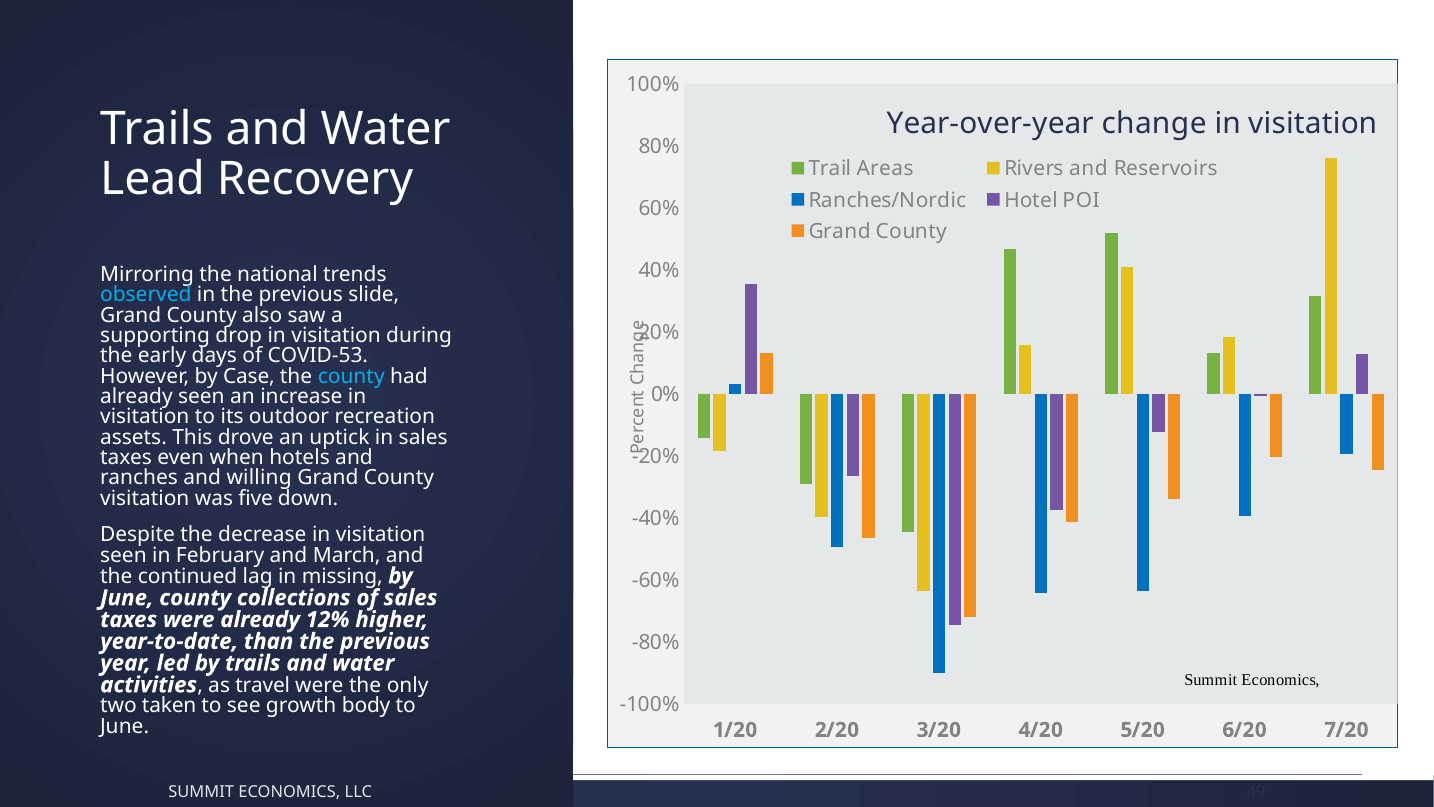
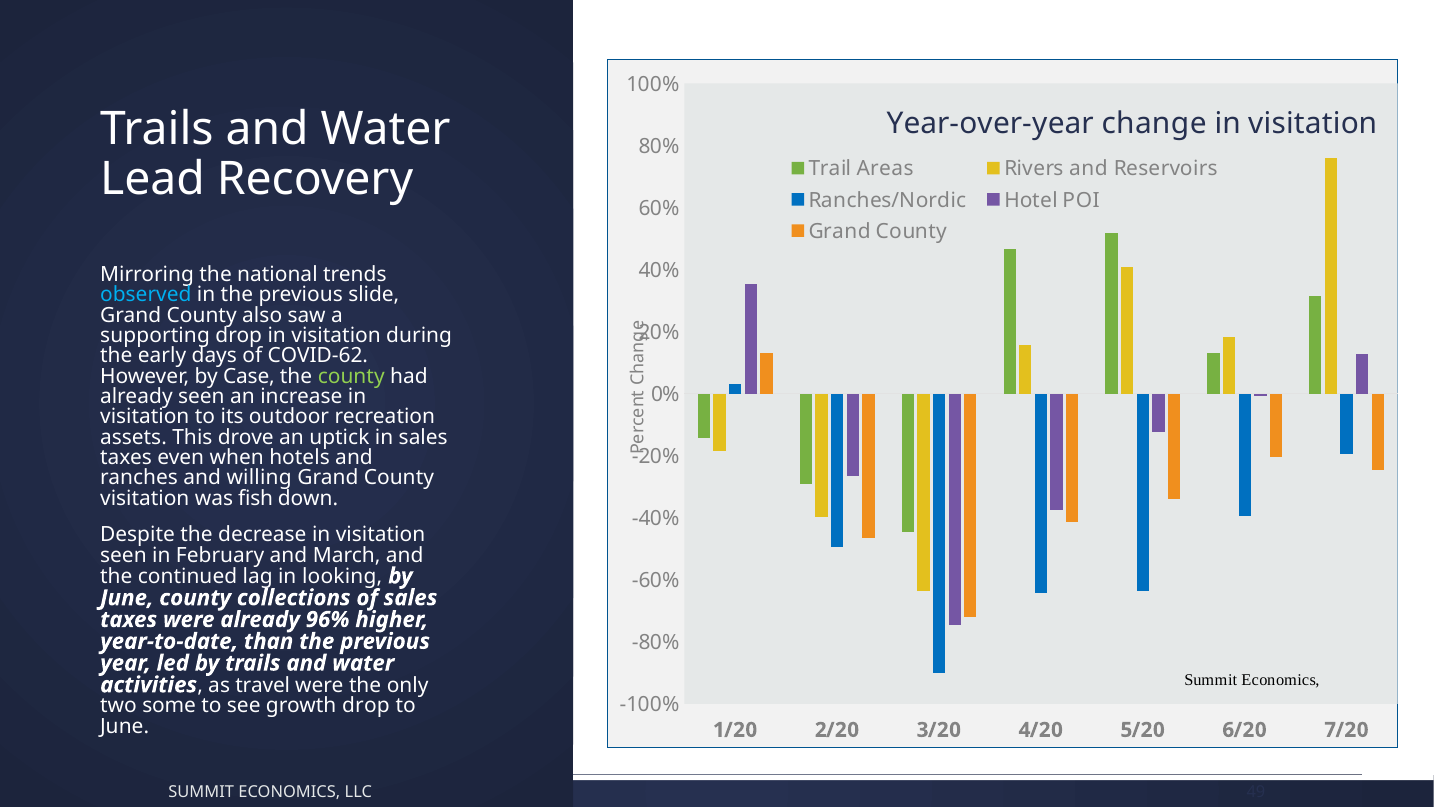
COVID-53: COVID-53 -> COVID-62
county at (351, 376) colour: light blue -> light green
five: five -> fish
missing: missing -> looking
12%: 12% -> 96%
taken: taken -> some
growth body: body -> drop
